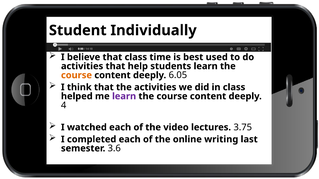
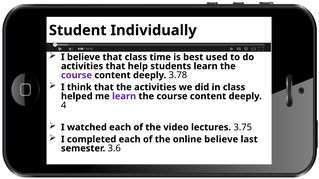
course at (76, 75) colour: orange -> purple
6.05: 6.05 -> 3.78
online writing: writing -> believe
